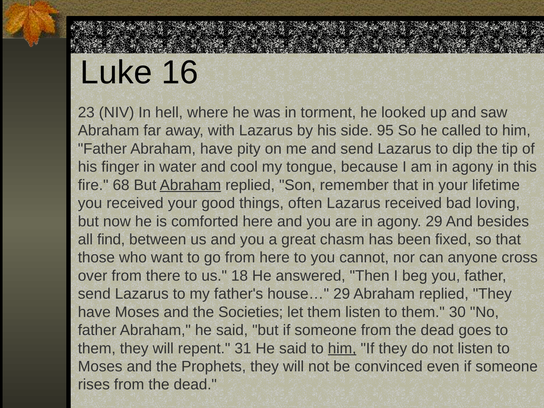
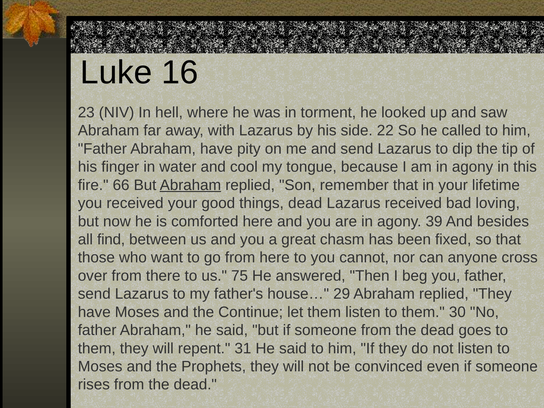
95: 95 -> 22
68: 68 -> 66
things often: often -> dead
agony 29: 29 -> 39
18: 18 -> 75
Societies: Societies -> Continue
him at (342, 348) underline: present -> none
